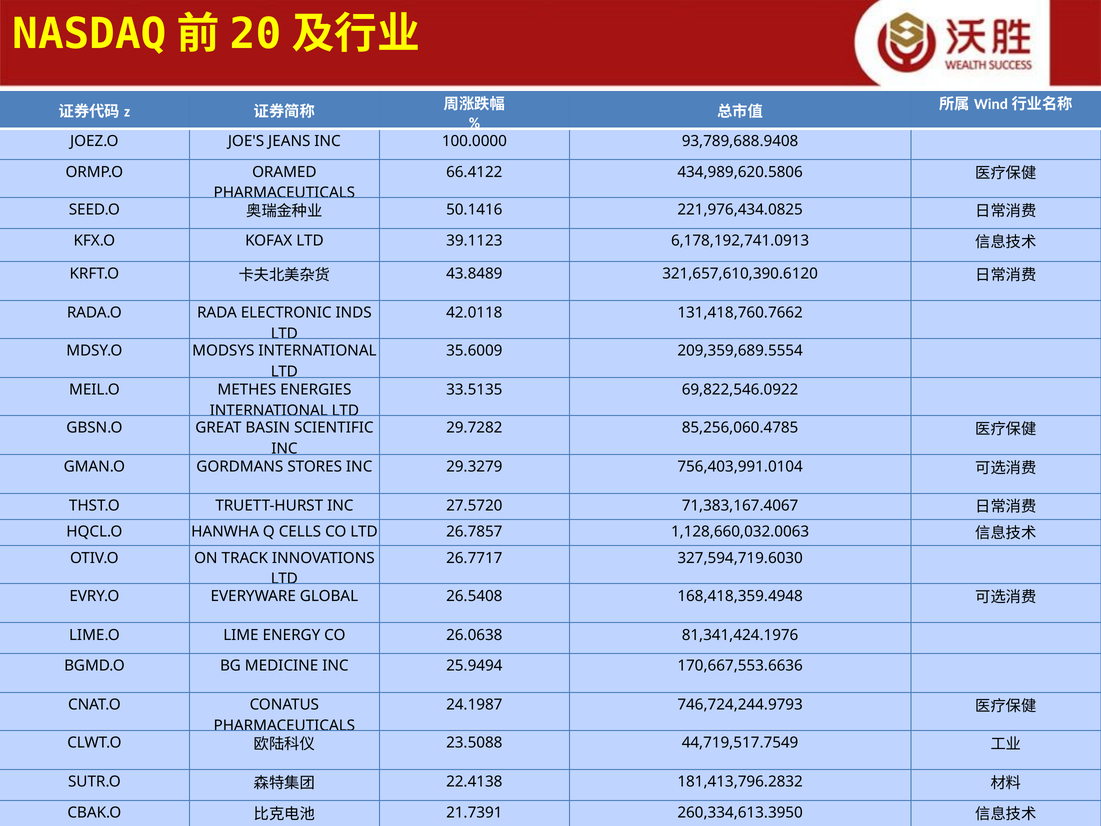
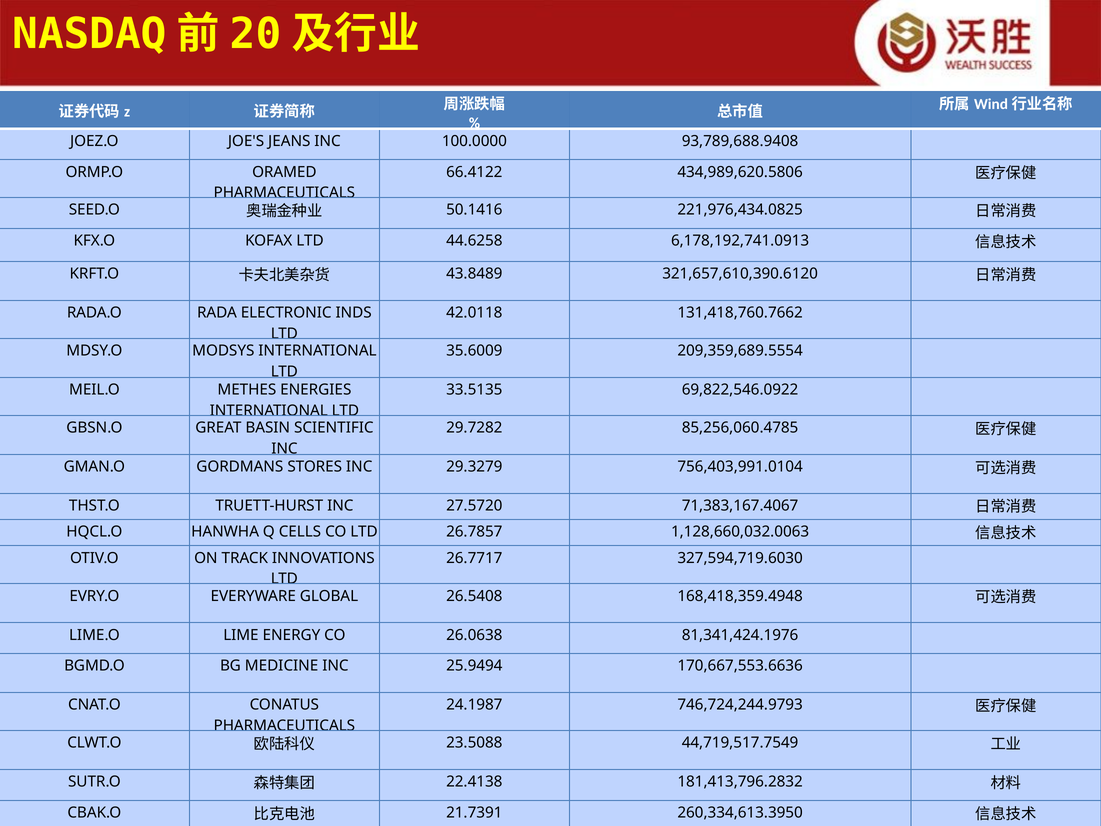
39.1123: 39.1123 -> 44.6258
